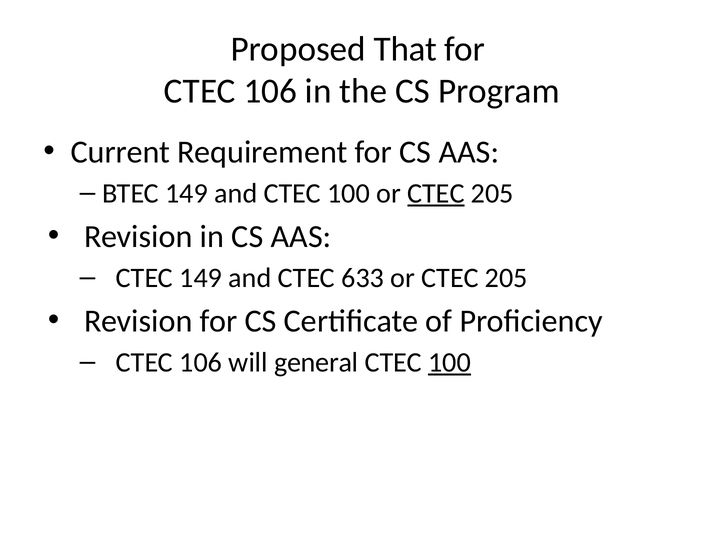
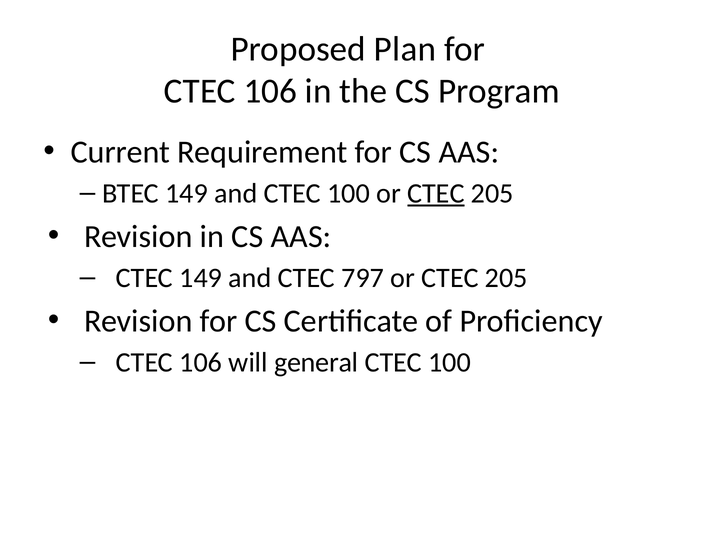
That: That -> Plan
633: 633 -> 797
100 at (449, 362) underline: present -> none
